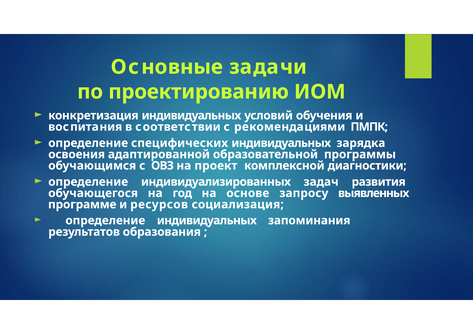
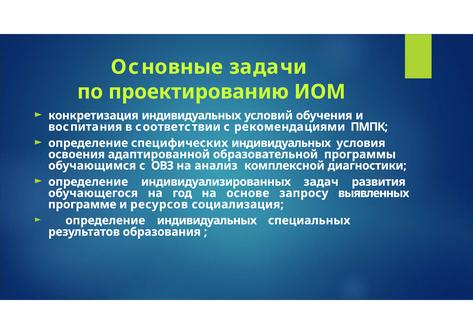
зарядка: зарядка -> условия
проект: проект -> анализ
запоминания: запоминания -> специальных
